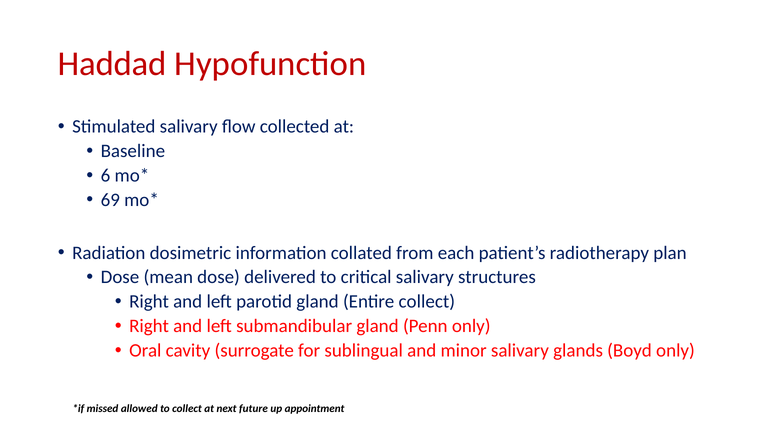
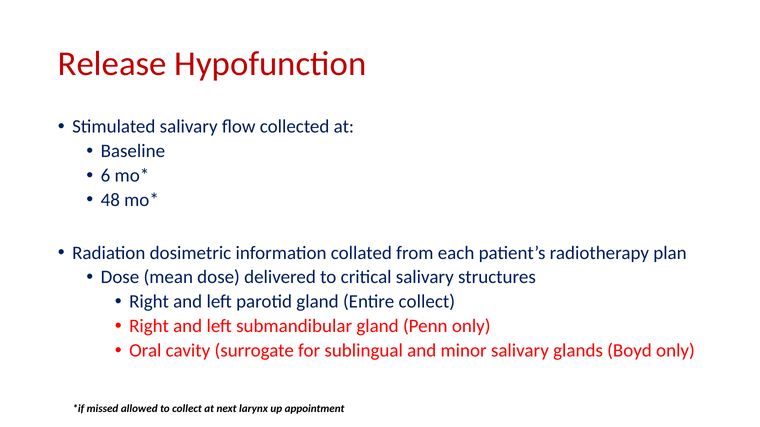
Haddad: Haddad -> Release
69: 69 -> 48
future: future -> larynx
